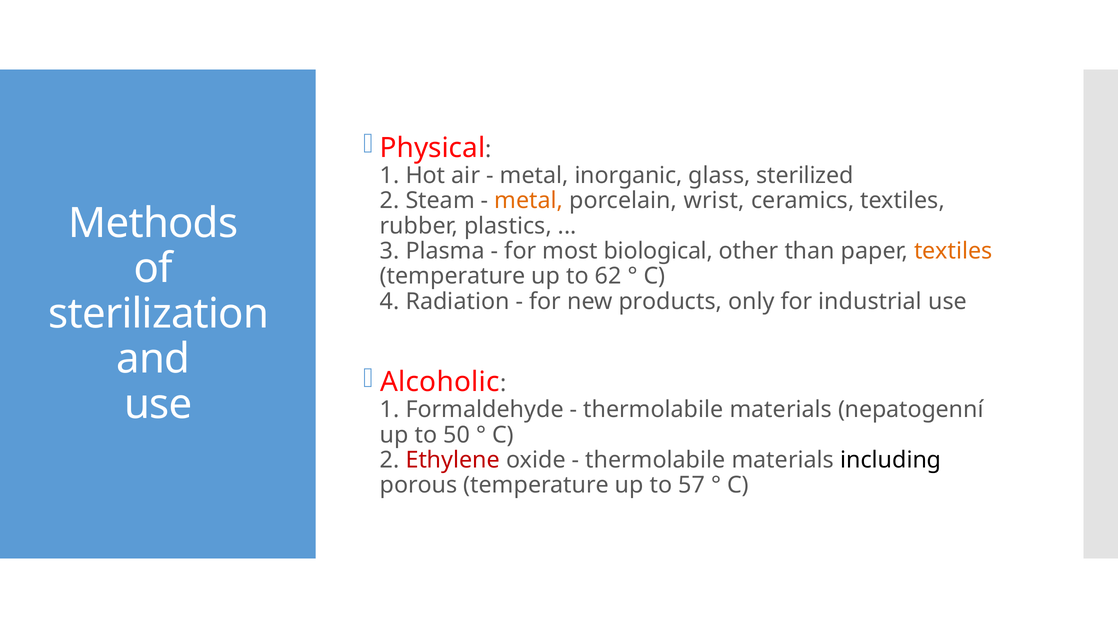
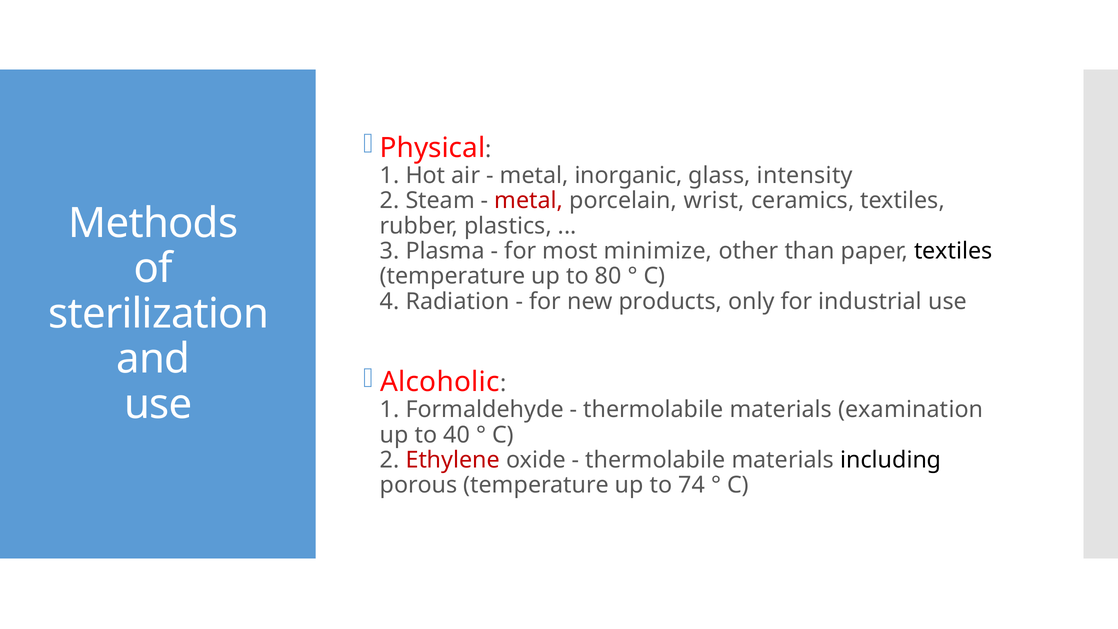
sterilized: sterilized -> intensity
metal at (529, 201) colour: orange -> red
biological: biological -> minimize
textiles at (953, 251) colour: orange -> black
62: 62 -> 80
nepatogenní: nepatogenní -> examination
50: 50 -> 40
57: 57 -> 74
